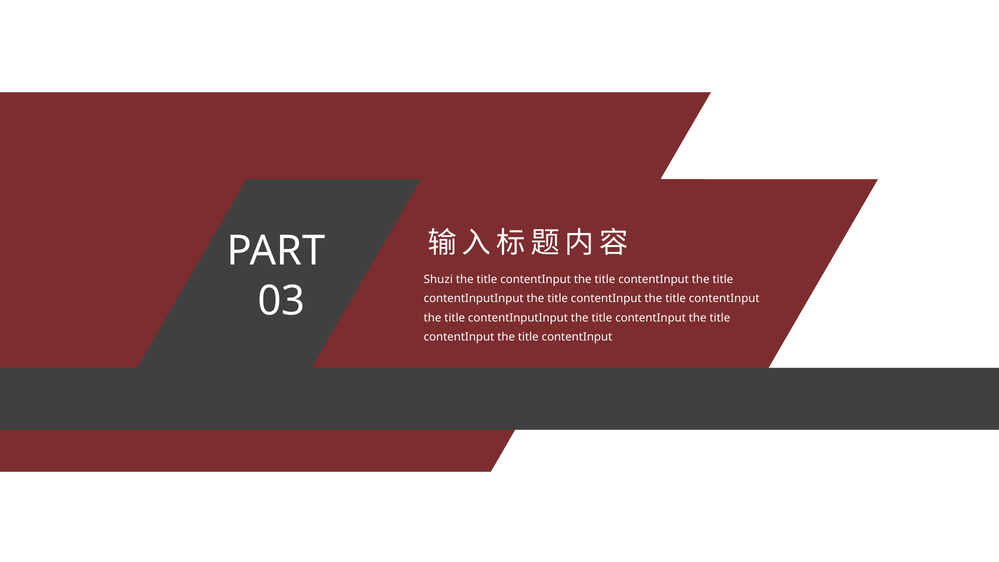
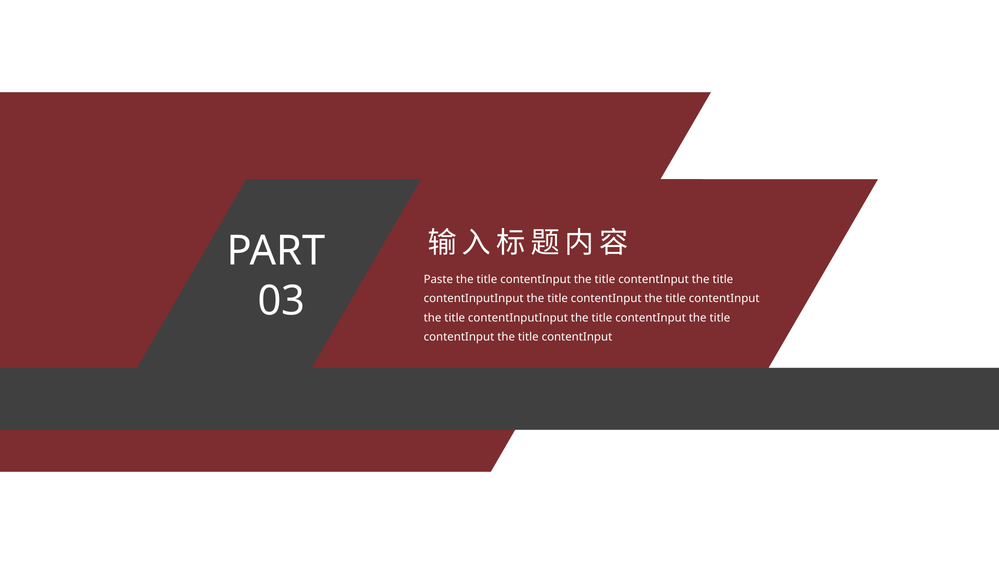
Shuzi: Shuzi -> Paste
